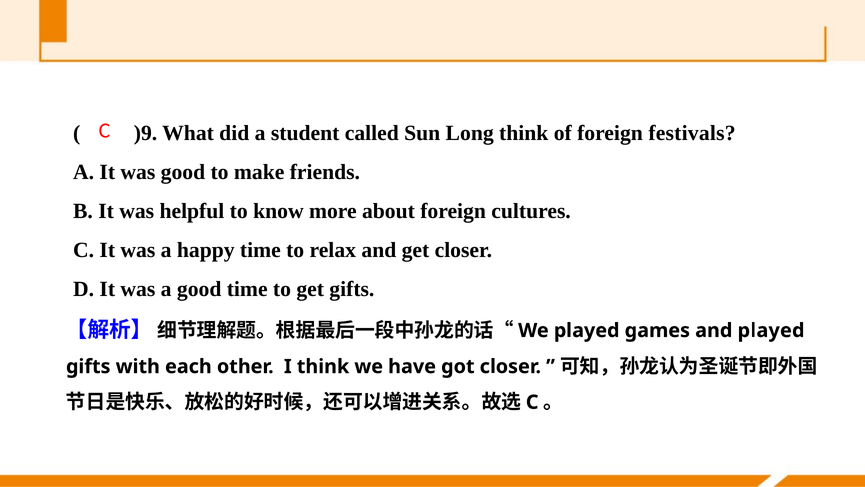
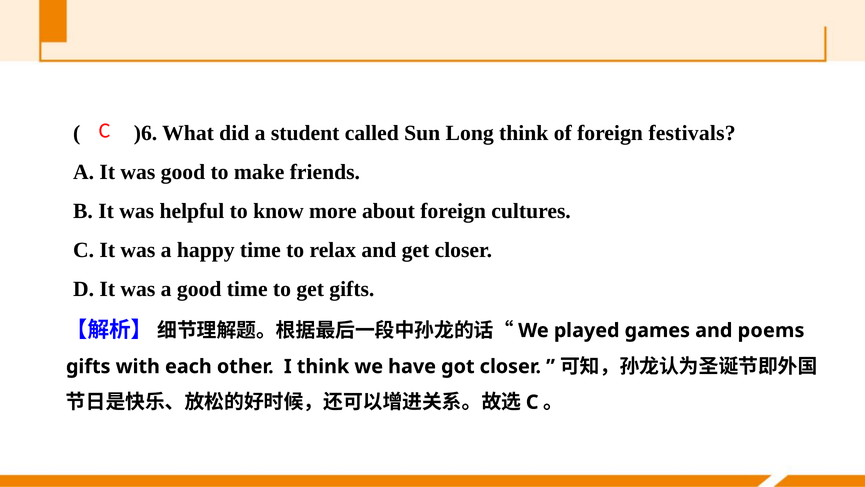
)9: )9 -> )6
and played: played -> poems
